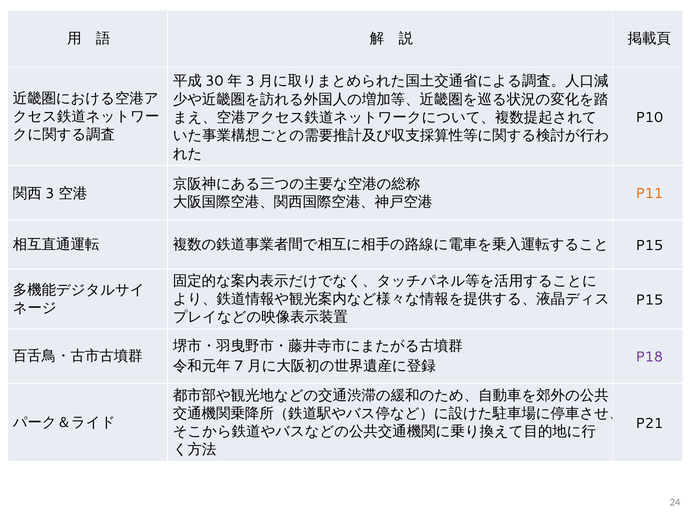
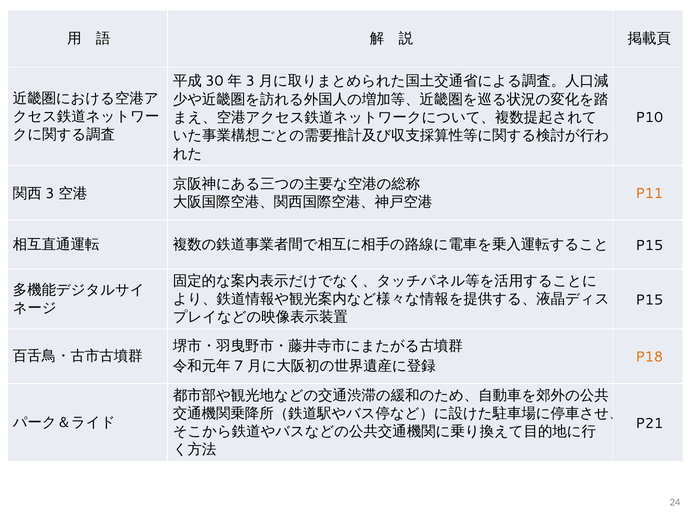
P18 colour: purple -> orange
